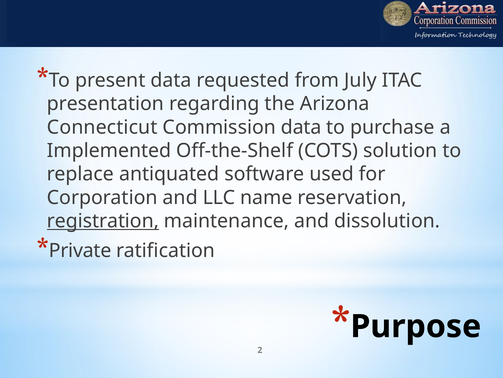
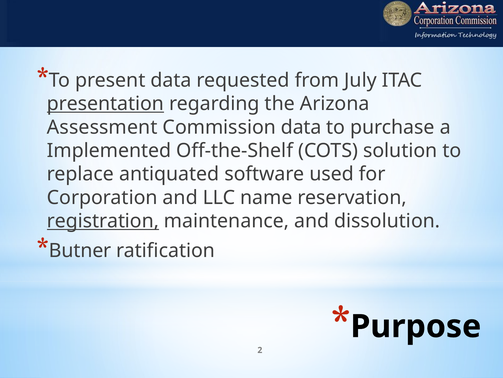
presentation underline: none -> present
Connecticut: Connecticut -> Assessment
Private: Private -> Butner
